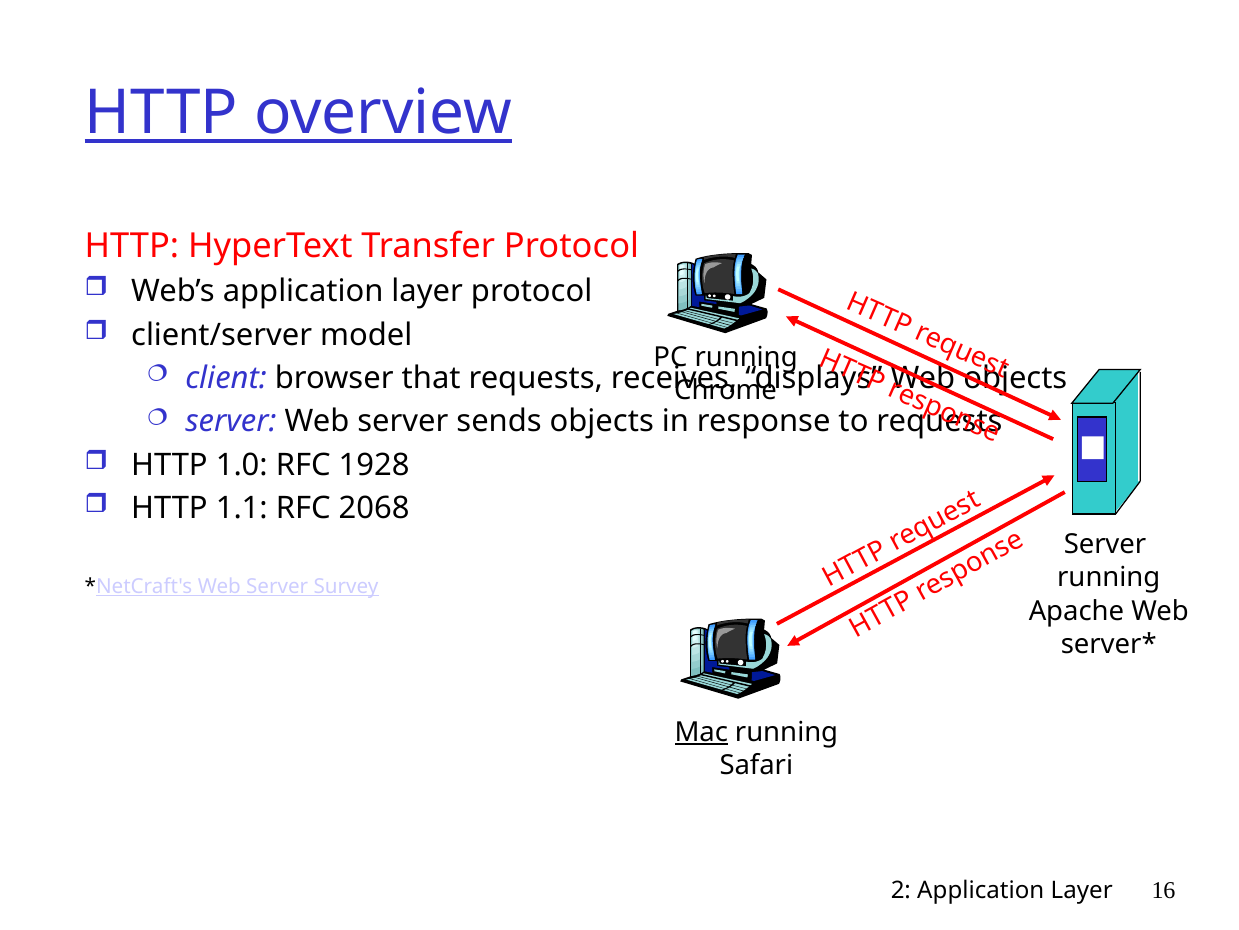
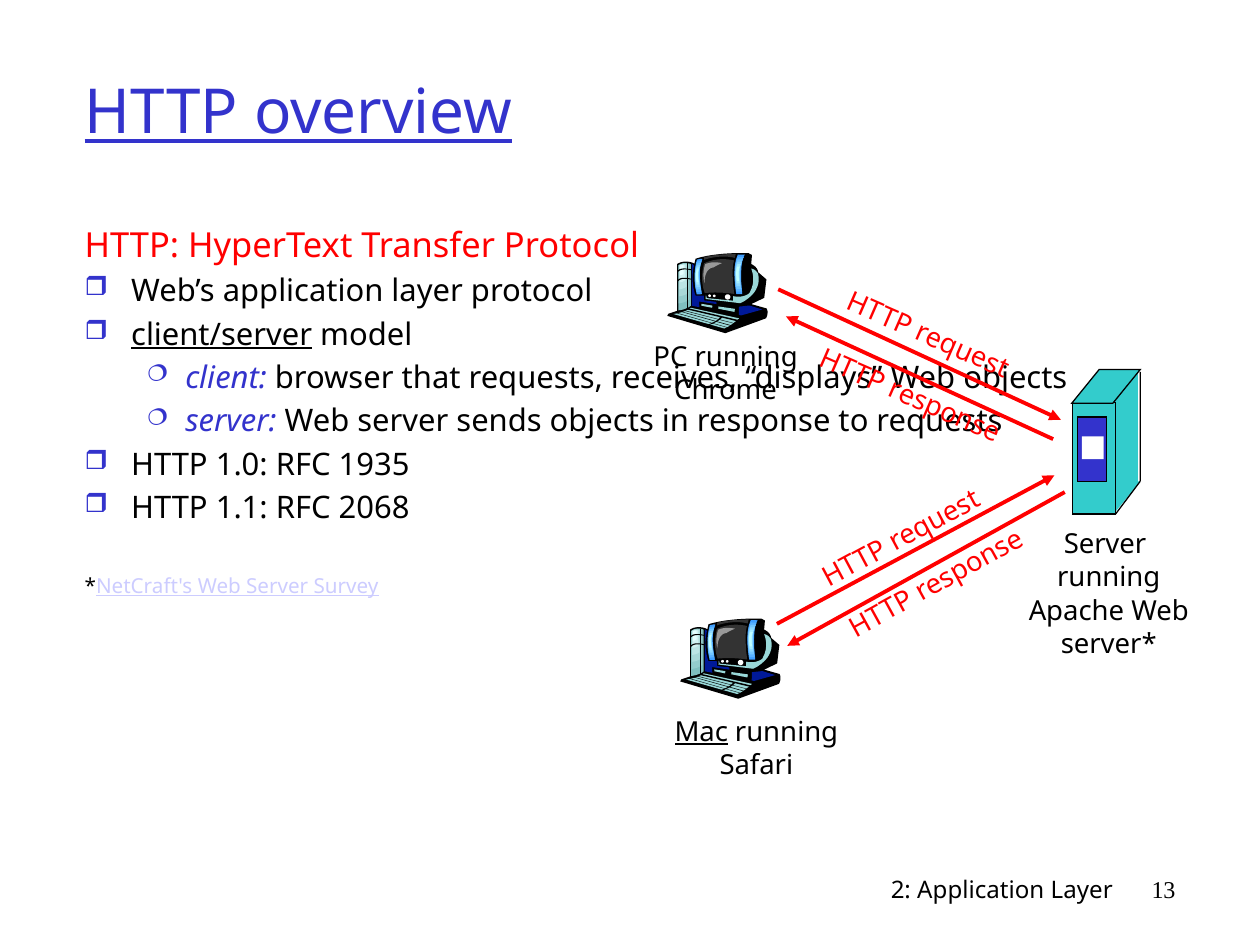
client/server underline: none -> present
1928: 1928 -> 1935
16: 16 -> 13
